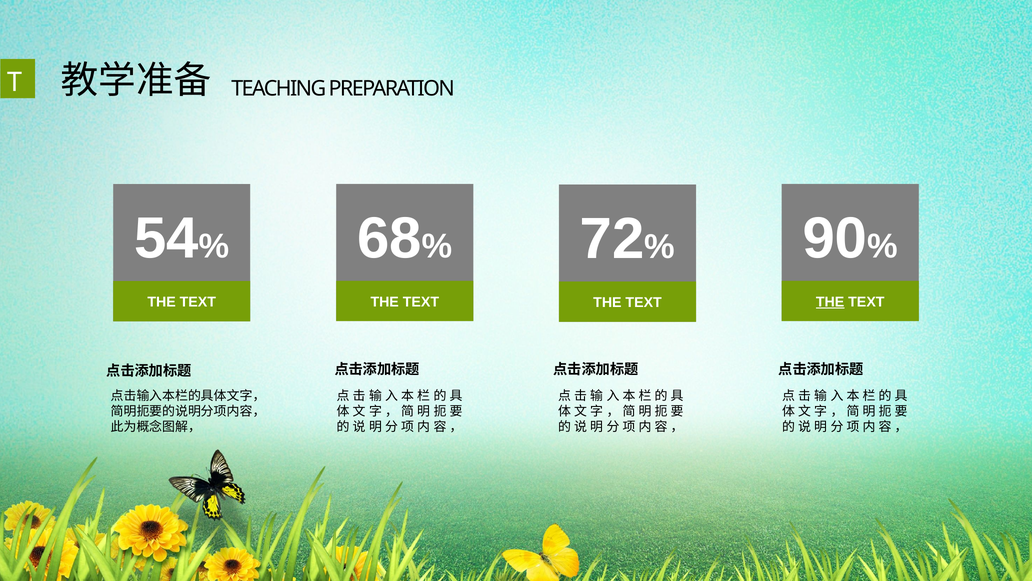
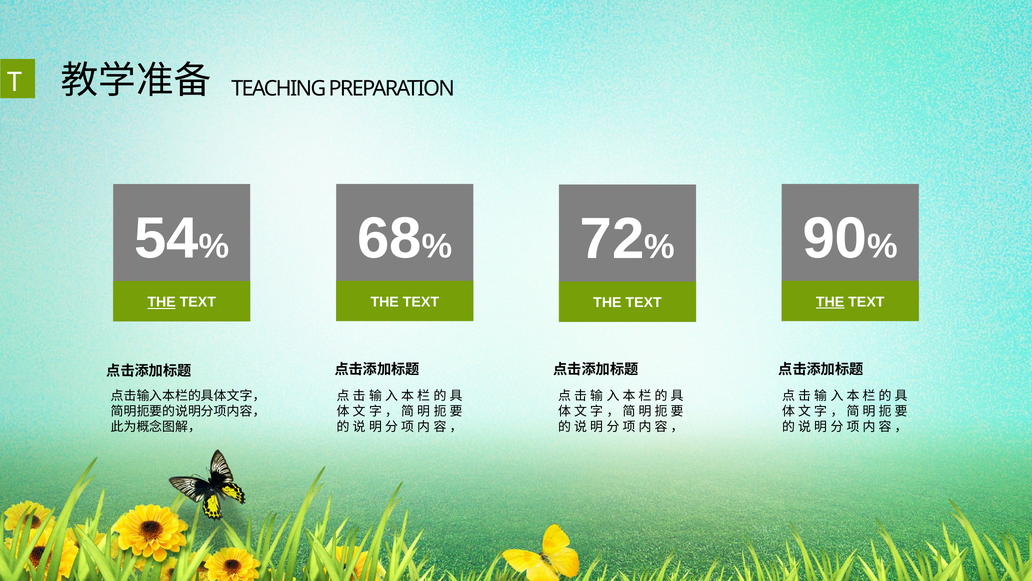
THE at (162, 302) underline: none -> present
